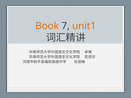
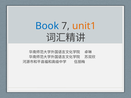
Book colour: orange -> blue
